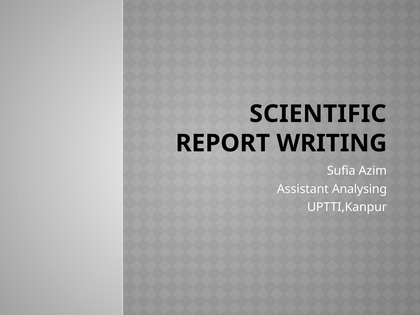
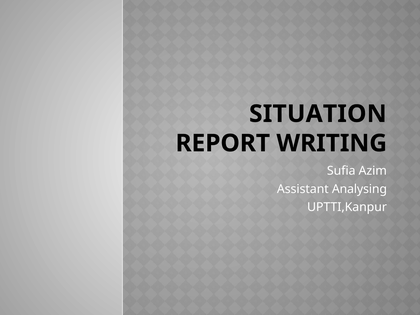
SCIENTIFIC: SCIENTIFIC -> SITUATION
